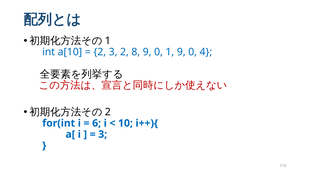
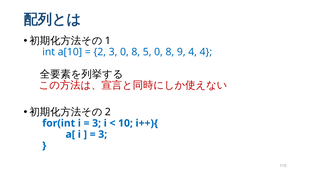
3 2: 2 -> 0
8 9: 9 -> 5
1 at (170, 52): 1 -> 8
0 at (193, 52): 0 -> 4
6 at (97, 123): 6 -> 3
